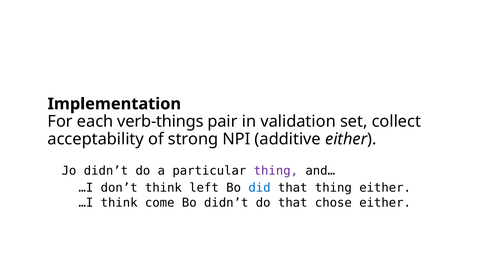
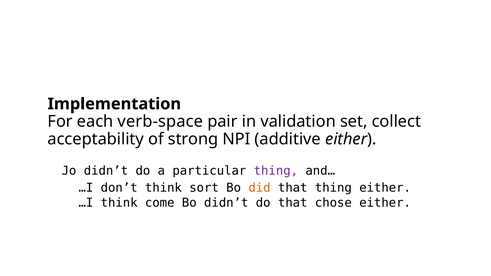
verb-things: verb-things -> verb-space
left: left -> sort
did colour: blue -> orange
